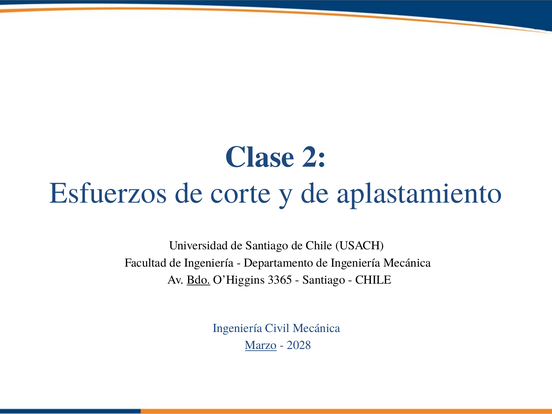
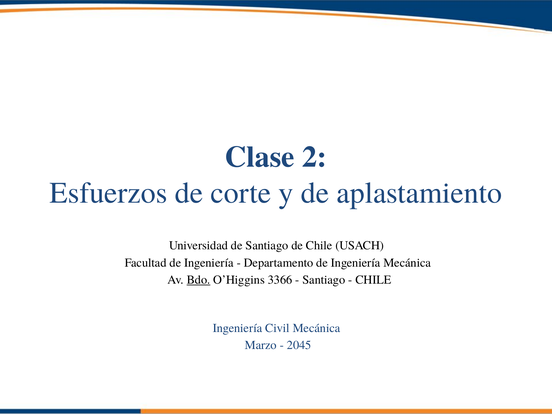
3365: 3365 -> 3366
Marzo underline: present -> none
2028: 2028 -> 2045
